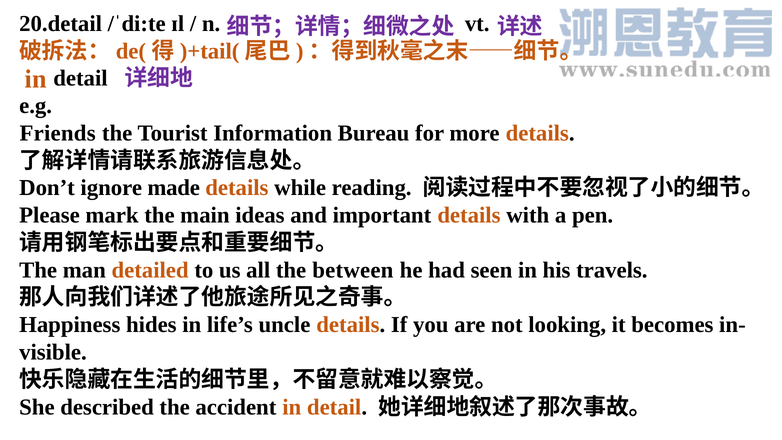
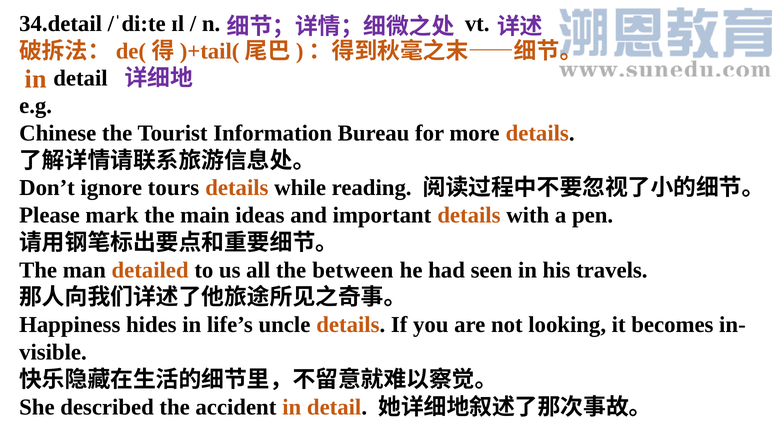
20.detail: 20.detail -> 34.detail
Friends: Friends -> Chinese
made: made -> tours
